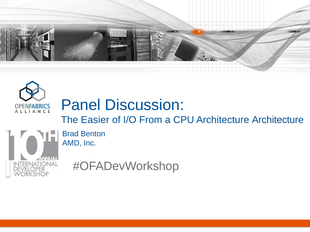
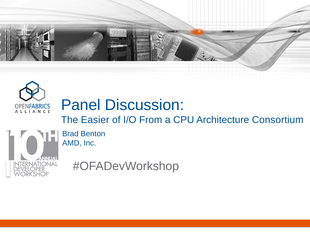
Architecture Architecture: Architecture -> Consortium
